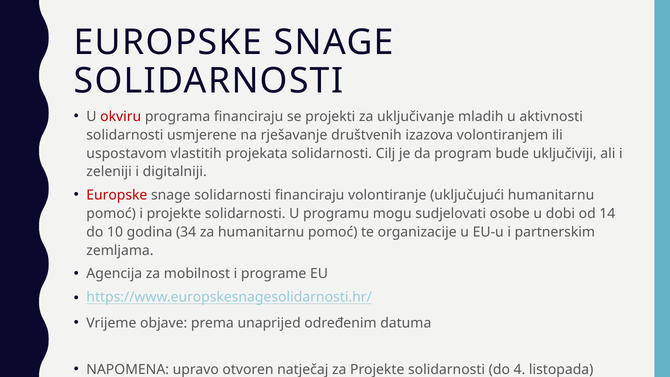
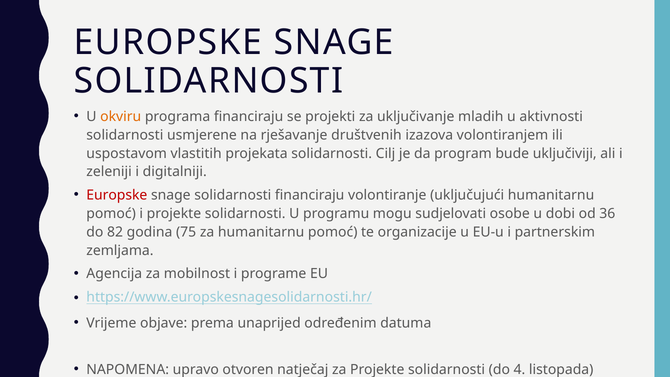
okviru colour: red -> orange
14: 14 -> 36
10: 10 -> 82
34: 34 -> 75
